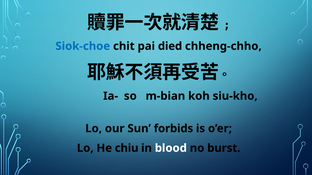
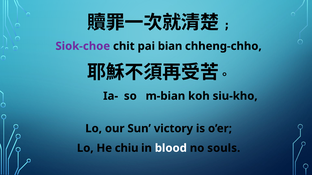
Siok-choe colour: blue -> purple
died: died -> bian
forbids: forbids -> victory
burst: burst -> souls
